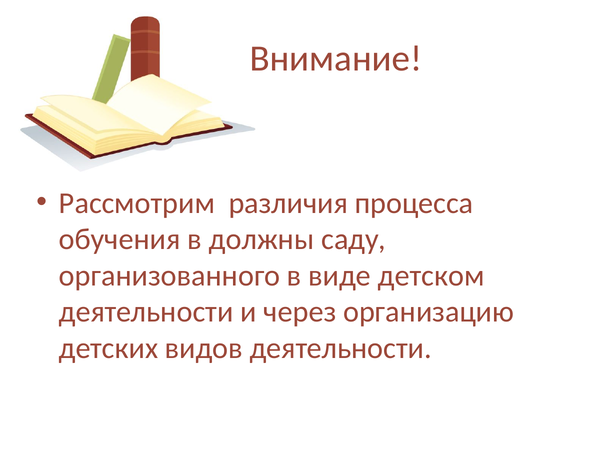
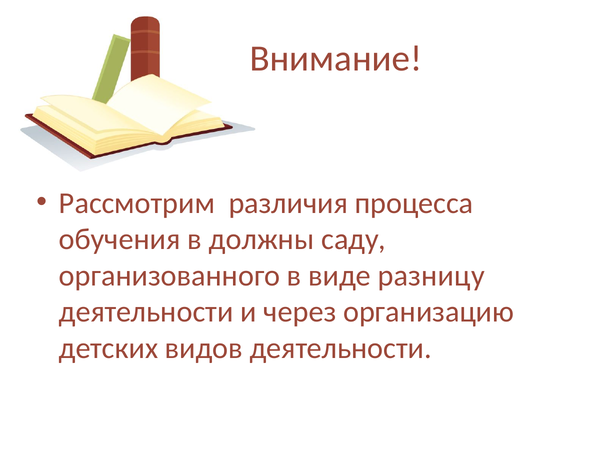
детском: детском -> разницу
